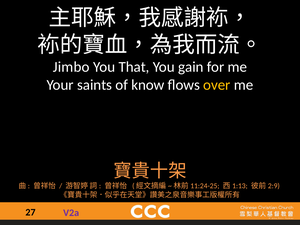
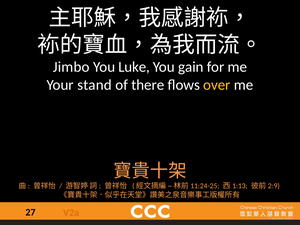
That: That -> Luke
saints: saints -> stand
know: know -> there
V2a colour: purple -> orange
